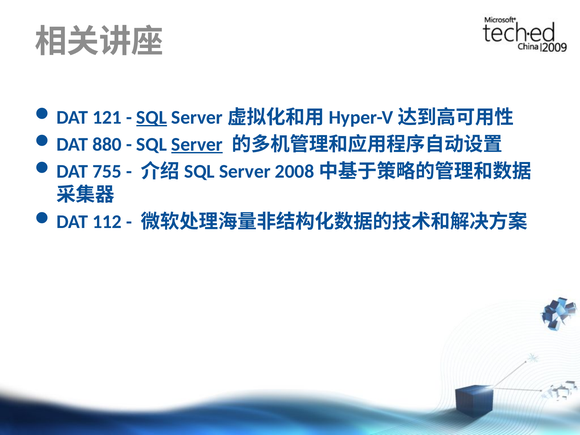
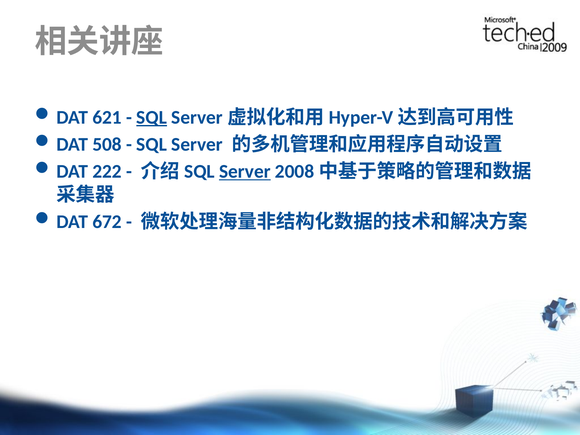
121: 121 -> 621
880: 880 -> 508
Server at (197, 144) underline: present -> none
755: 755 -> 222
Server at (245, 171) underline: none -> present
112: 112 -> 672
